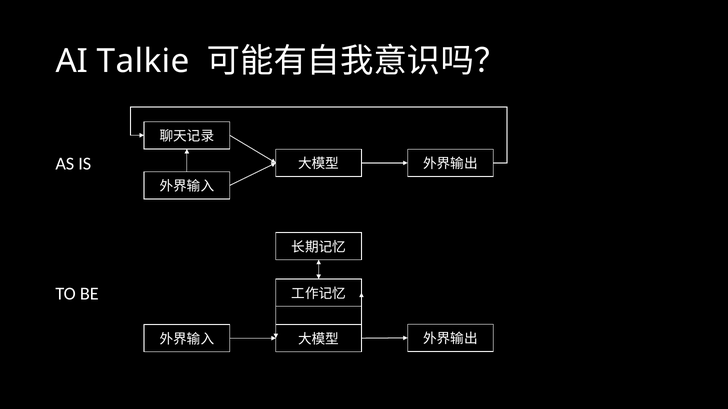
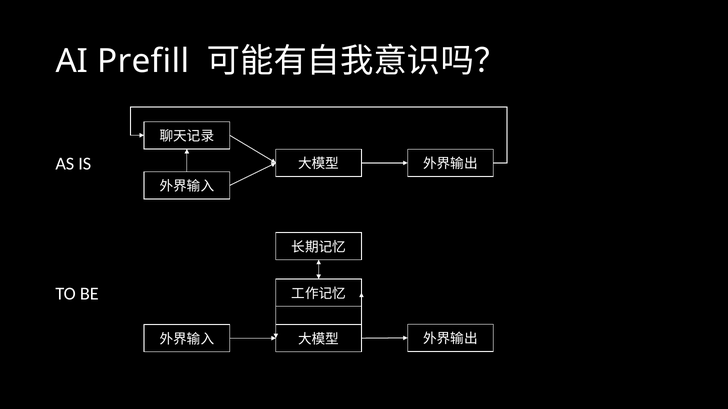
Talkie: Talkie -> Prefill
